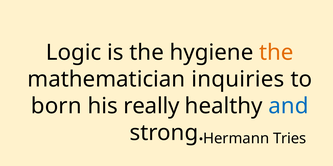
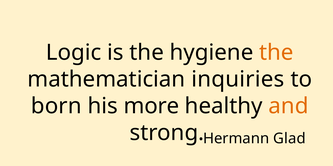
really: really -> more
and colour: blue -> orange
Tries: Tries -> Glad
